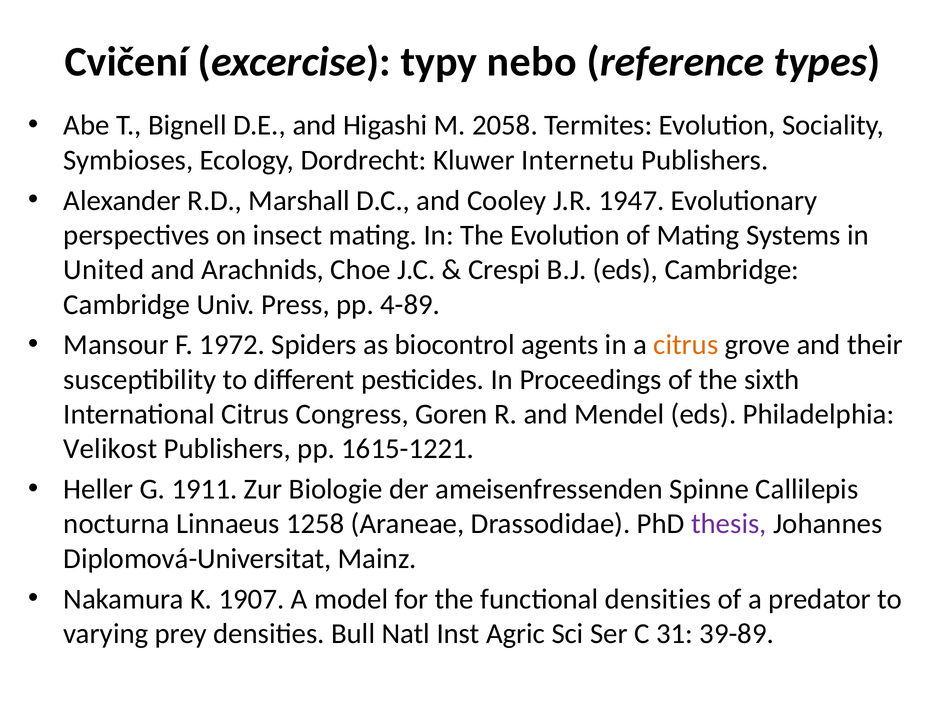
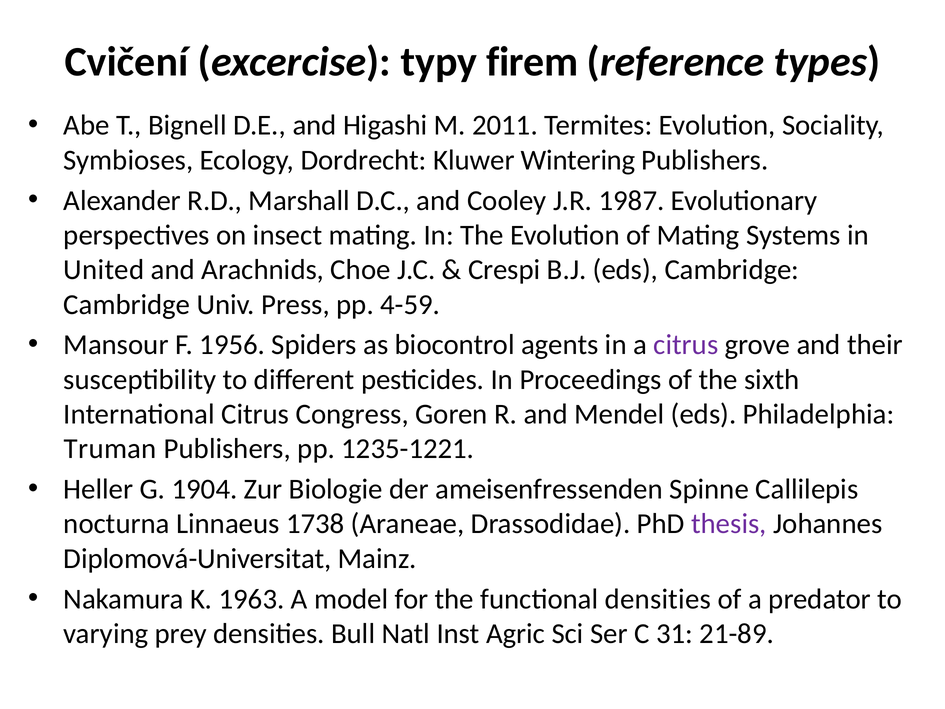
nebo: nebo -> firem
2058: 2058 -> 2011
Internetu: Internetu -> Wintering
1947: 1947 -> 1987
4-89: 4-89 -> 4-59
1972: 1972 -> 1956
citrus at (686, 345) colour: orange -> purple
Velikost: Velikost -> Truman
1615-1221: 1615-1221 -> 1235-1221
1911: 1911 -> 1904
1258: 1258 -> 1738
1907: 1907 -> 1963
39-89: 39-89 -> 21-89
